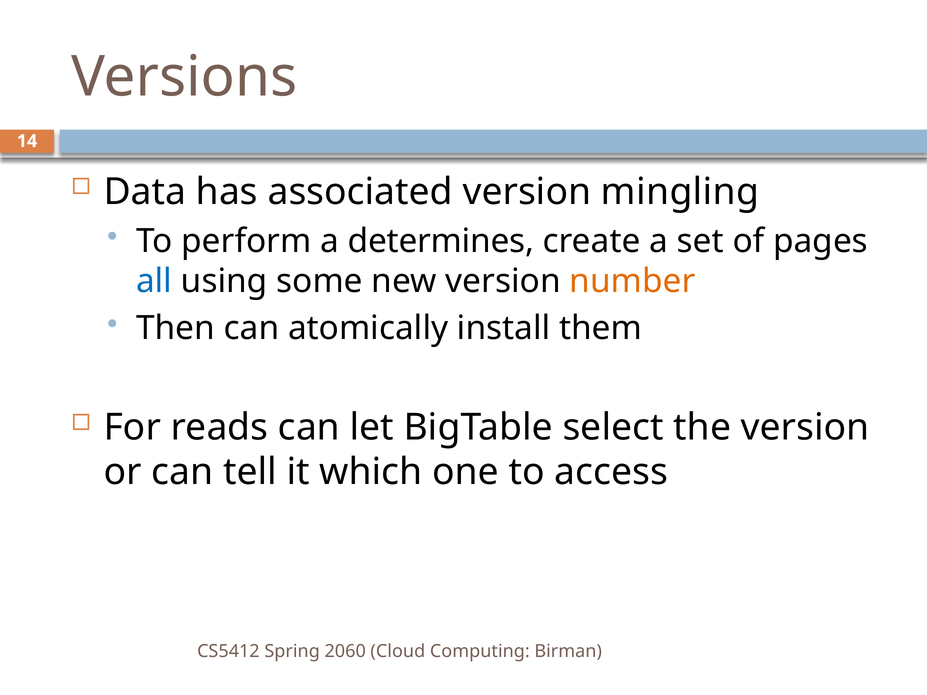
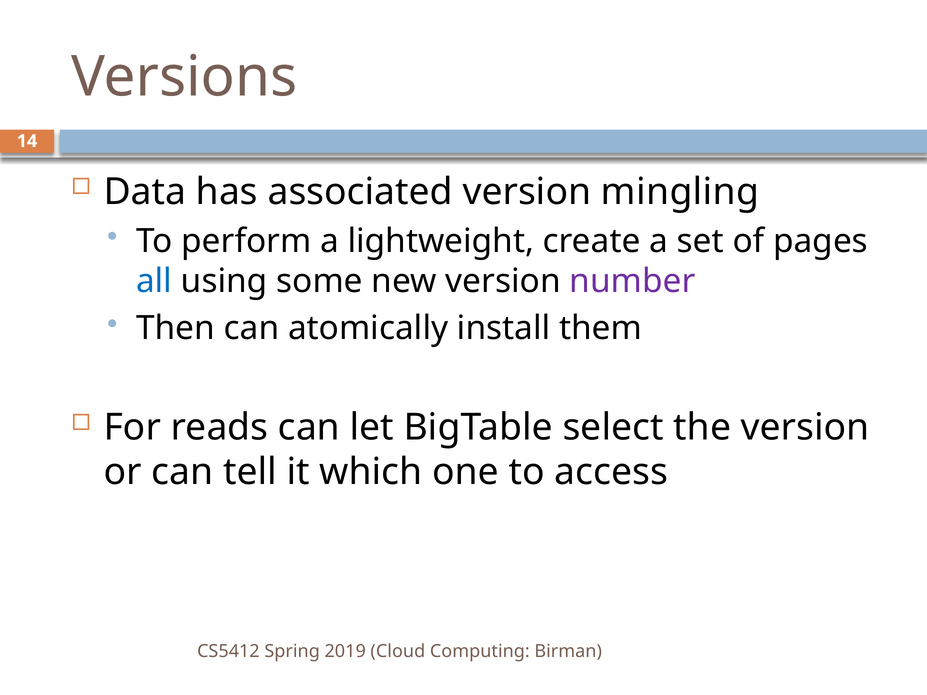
determines: determines -> lightweight
number colour: orange -> purple
2060: 2060 -> 2019
